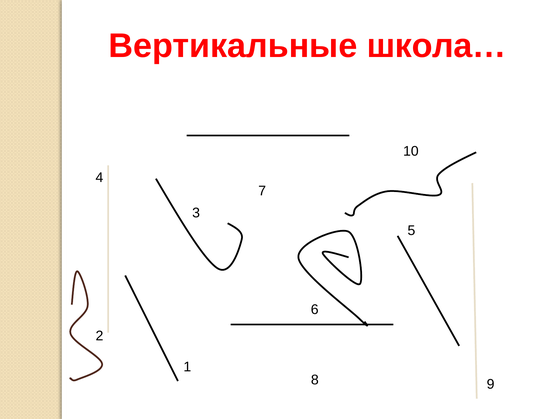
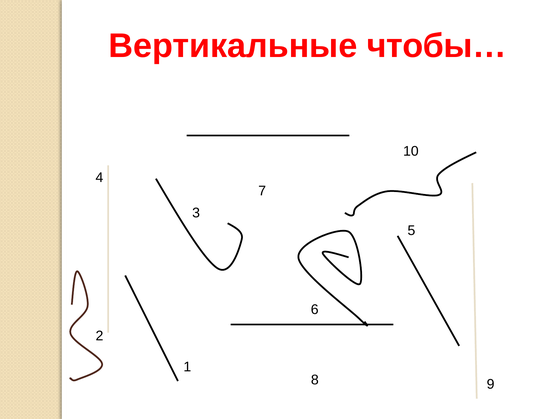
школа…: школа… -> чтобы…
